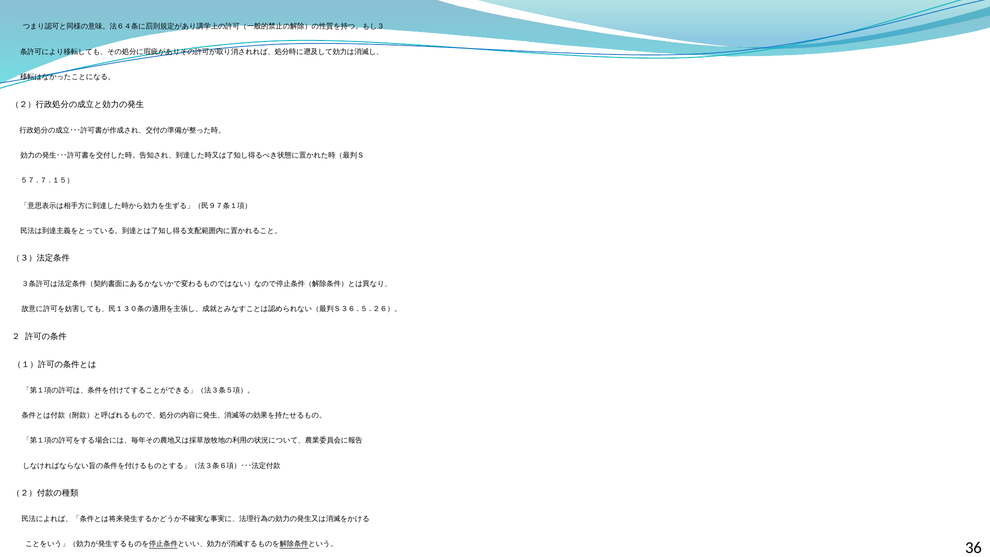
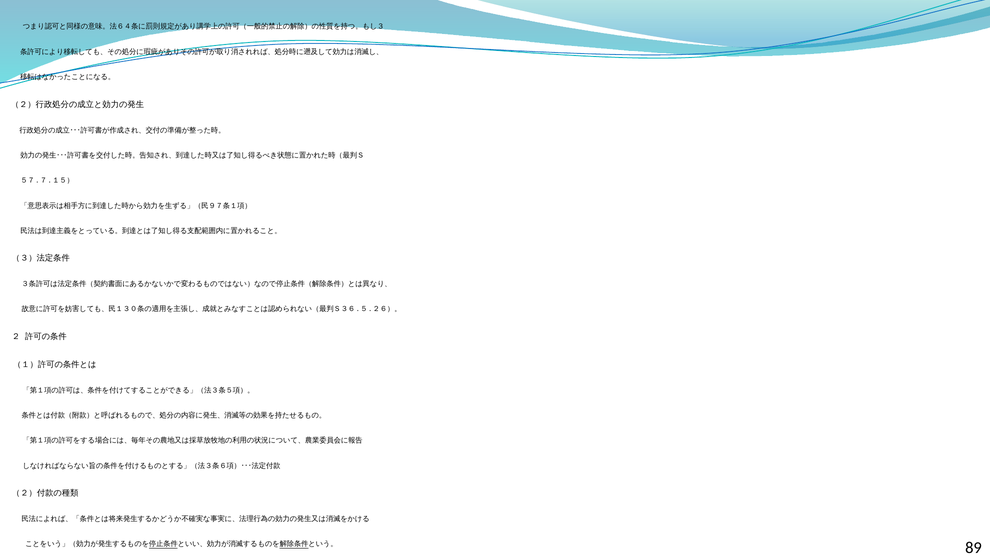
36: 36 -> 89
